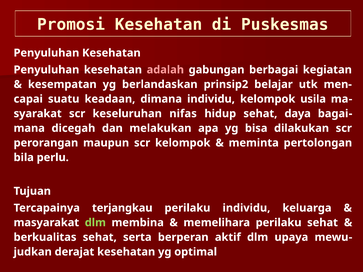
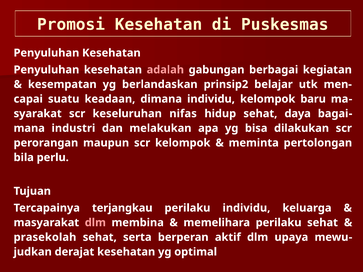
usila: usila -> baru
dicegah: dicegah -> industri
dlm at (95, 223) colour: light green -> pink
berkualitas: berkualitas -> prasekolah
